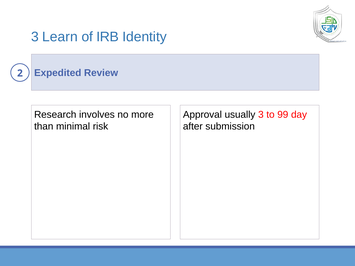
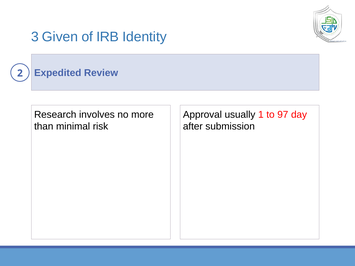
Learn: Learn -> Given
usually 3: 3 -> 1
99: 99 -> 97
